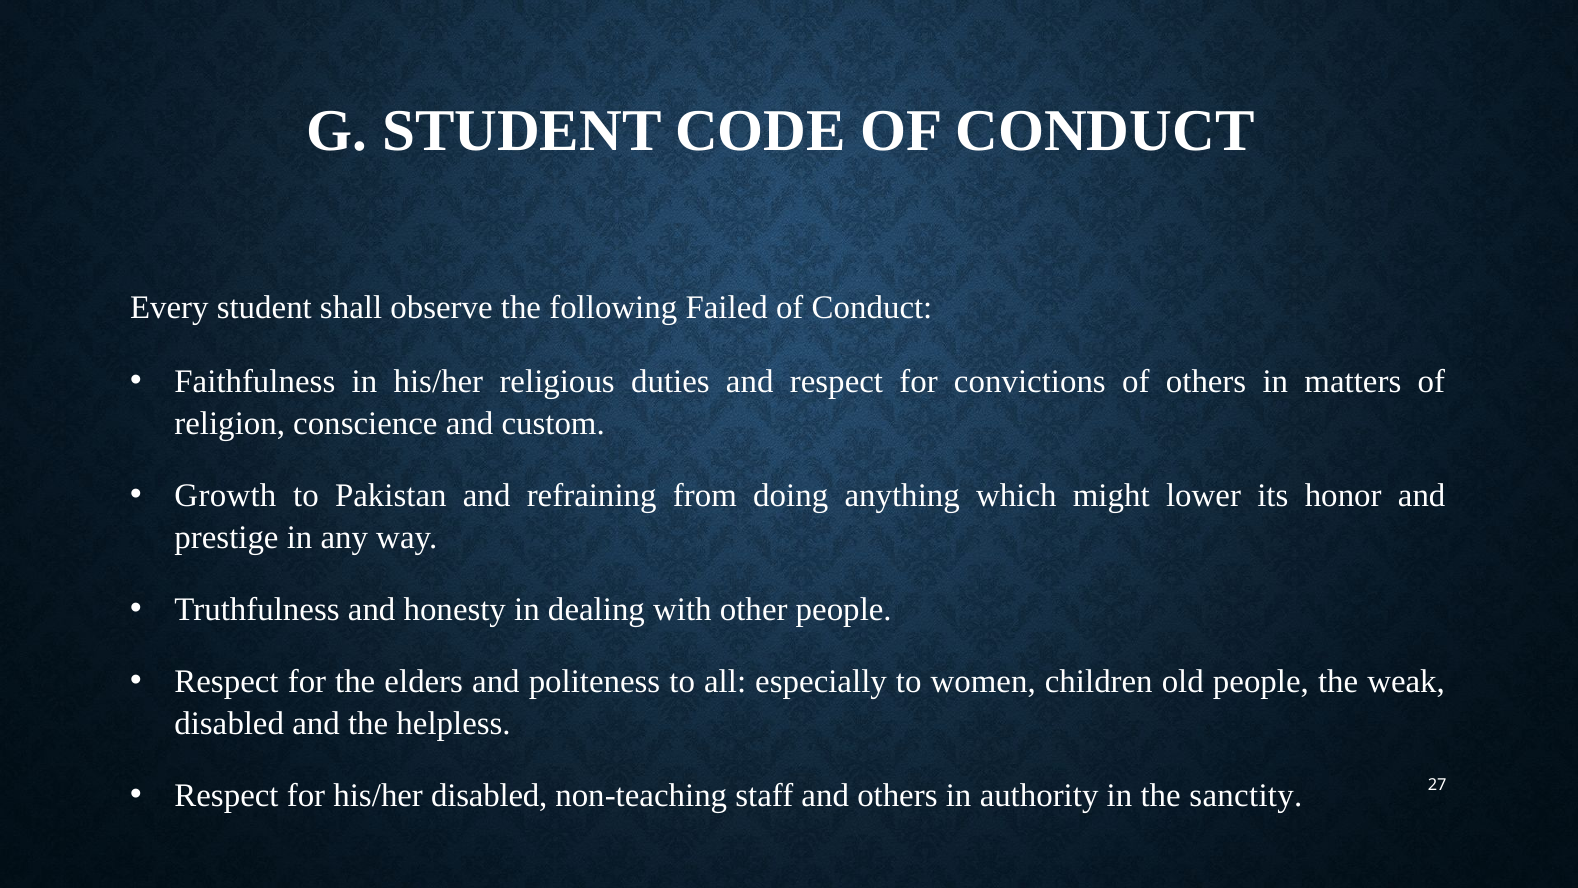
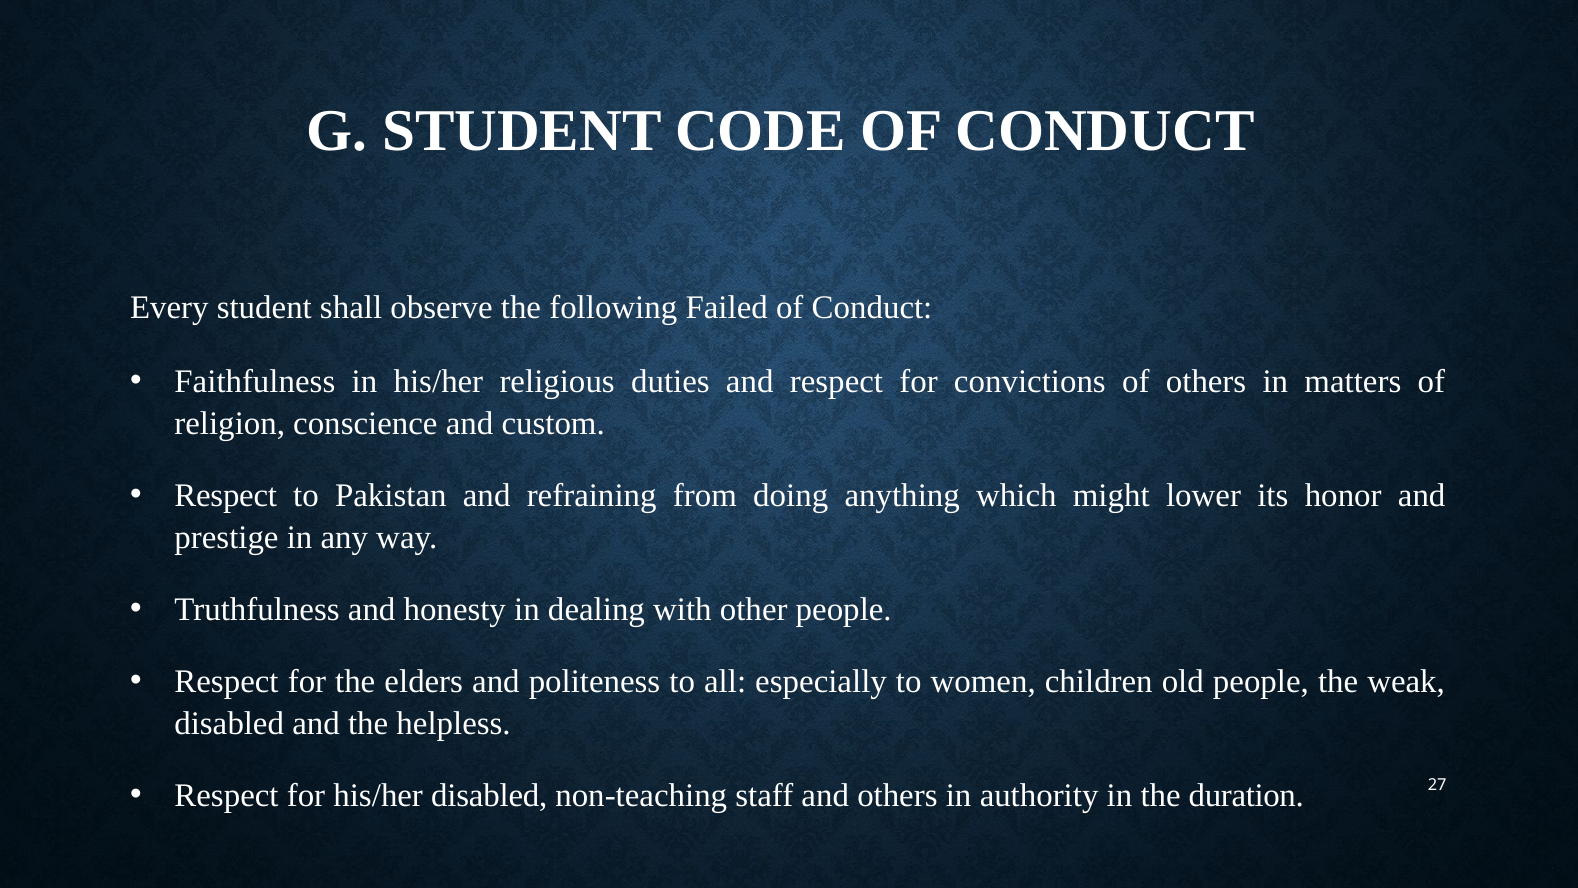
Growth at (225, 495): Growth -> Respect
sanctity: sanctity -> duration
